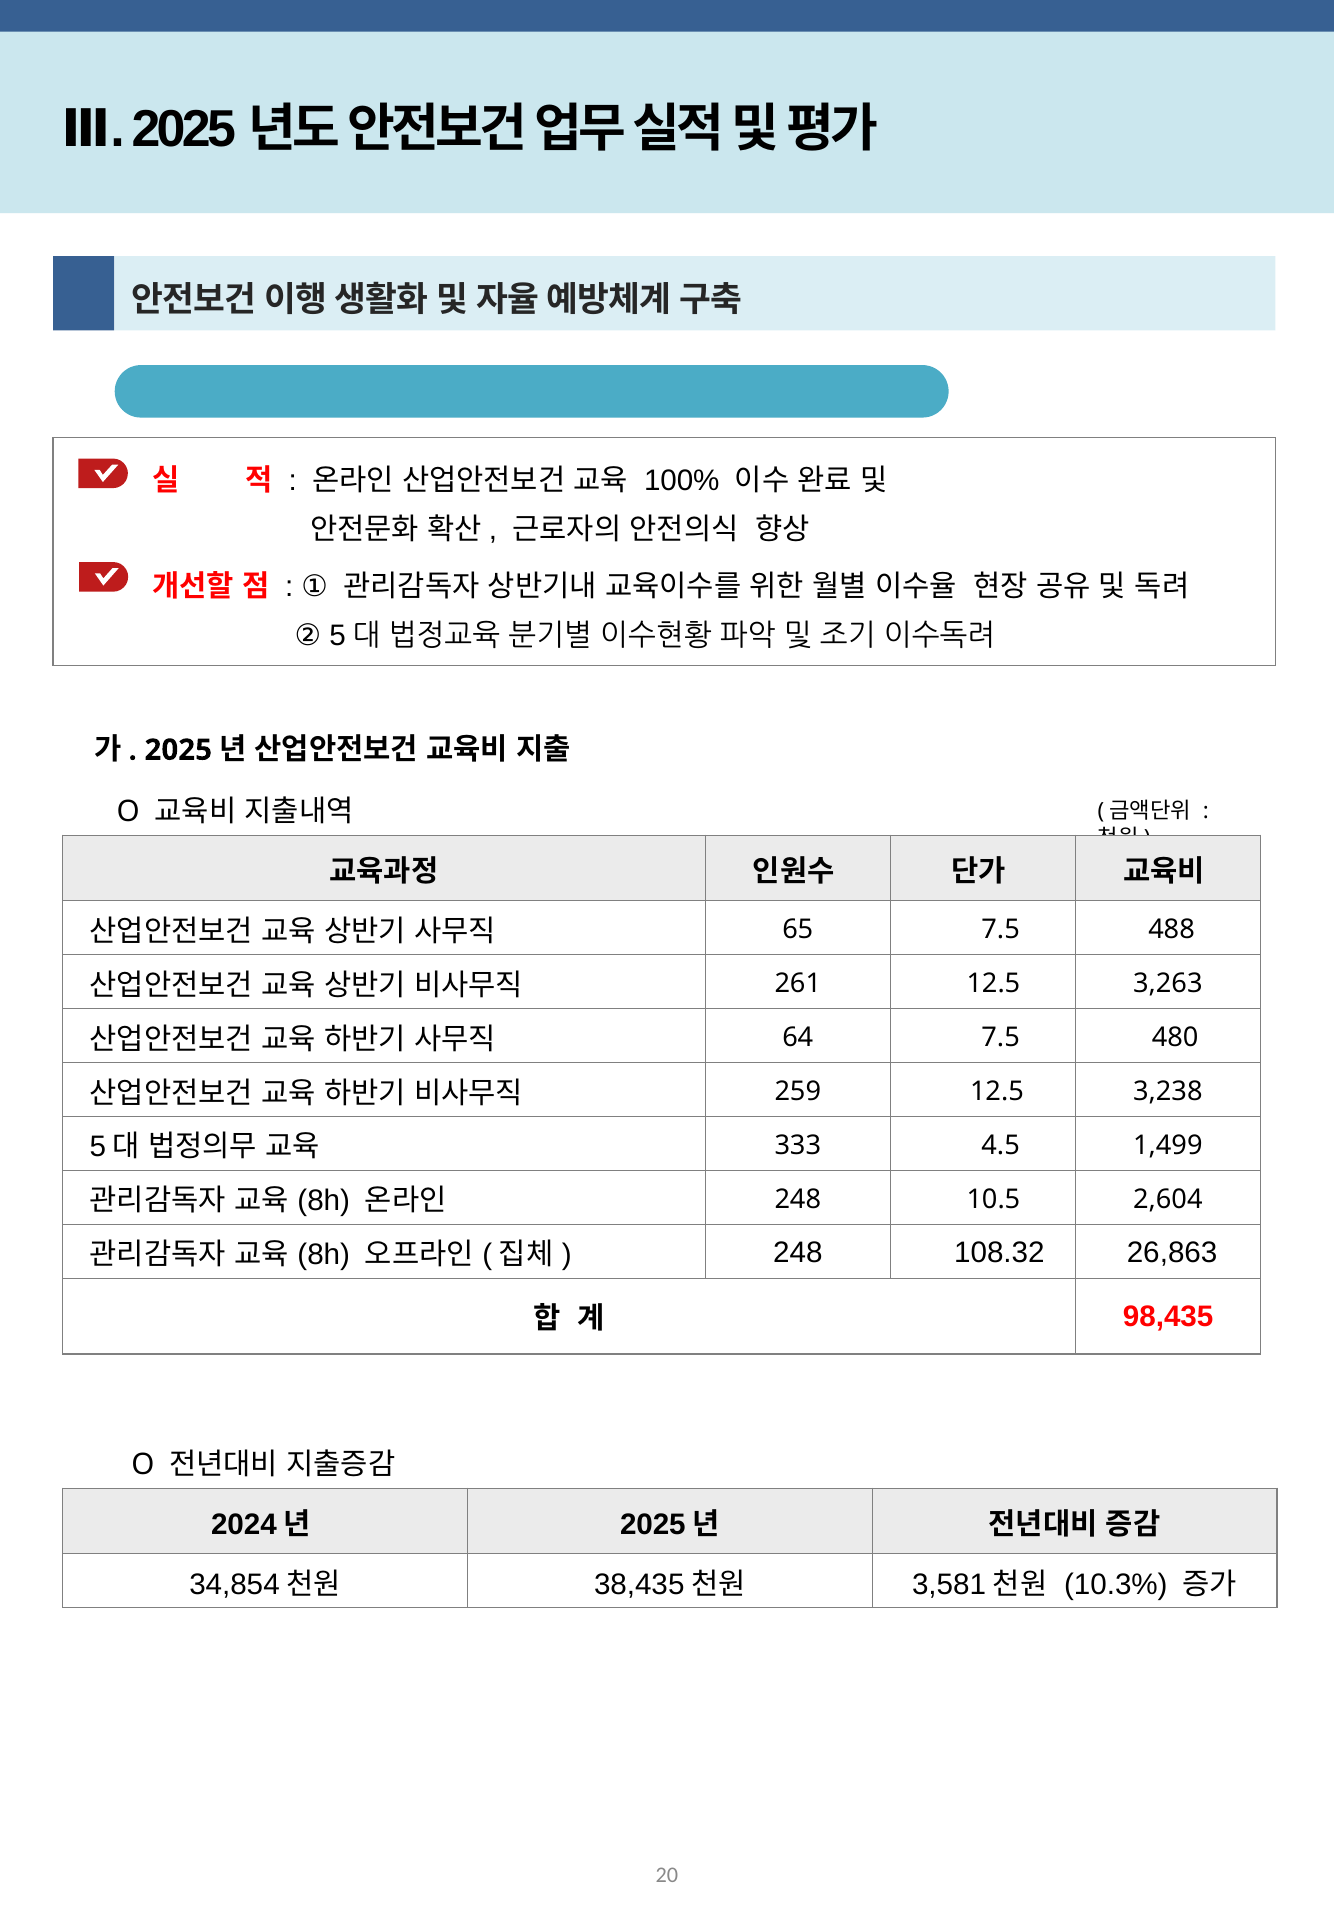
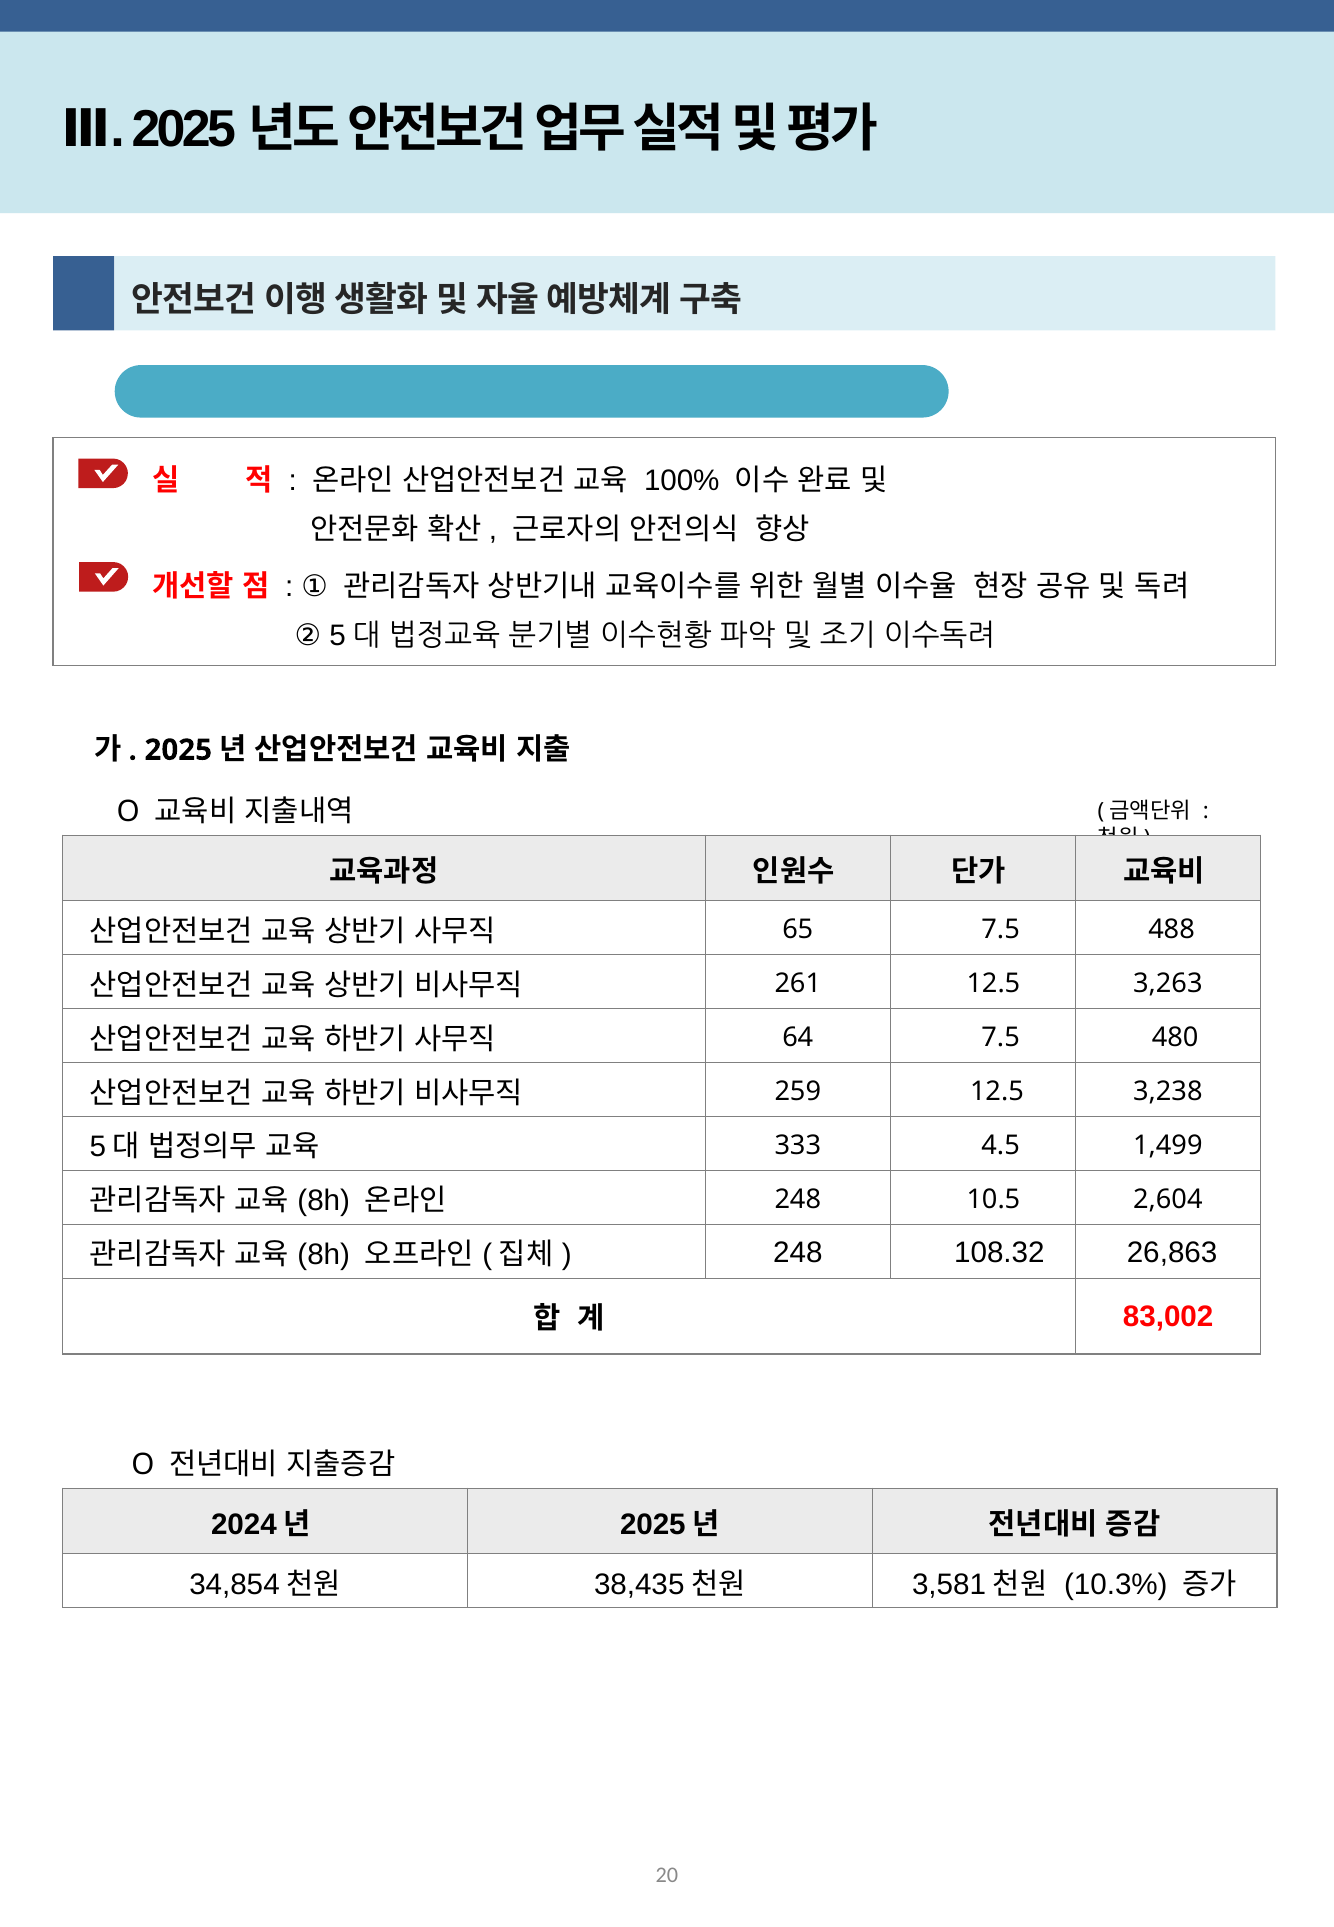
98,435: 98,435 -> 83,002
